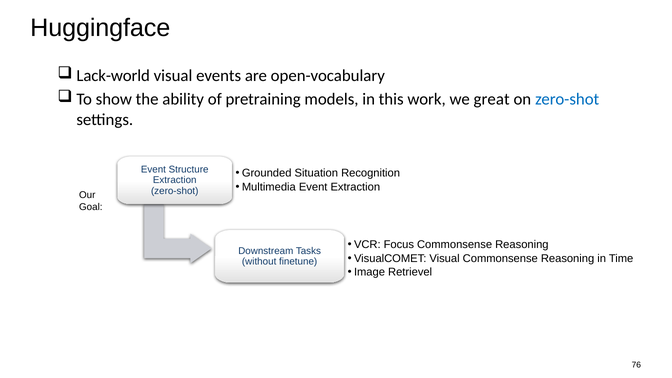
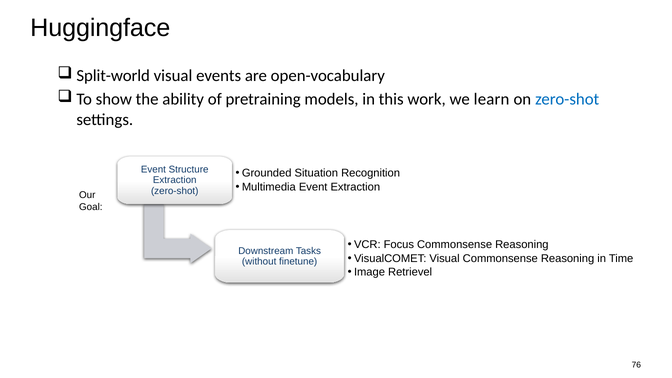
Lack-world: Lack-world -> Split-world
great: great -> learn
